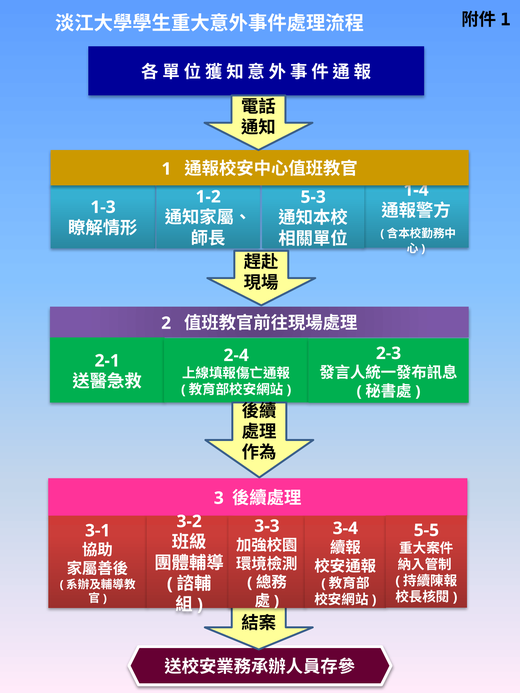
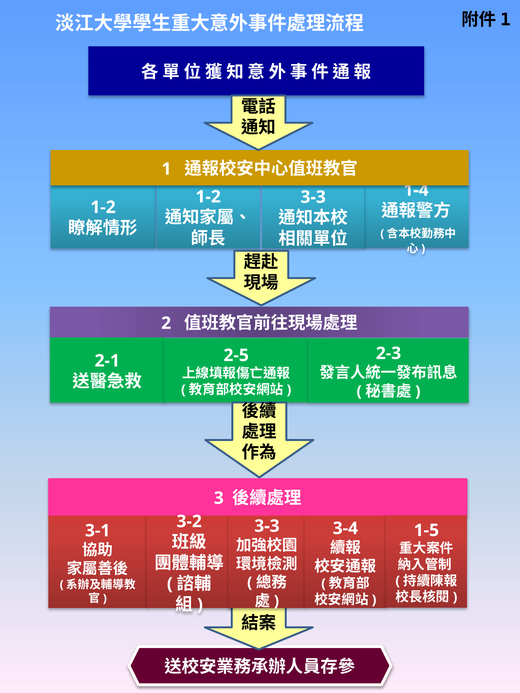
5-3 at (313, 197): 5-3 -> 3-3
1-3 at (103, 207): 1-3 -> 1-2
2-4: 2-4 -> 2-5
5-5: 5-5 -> 1-5
